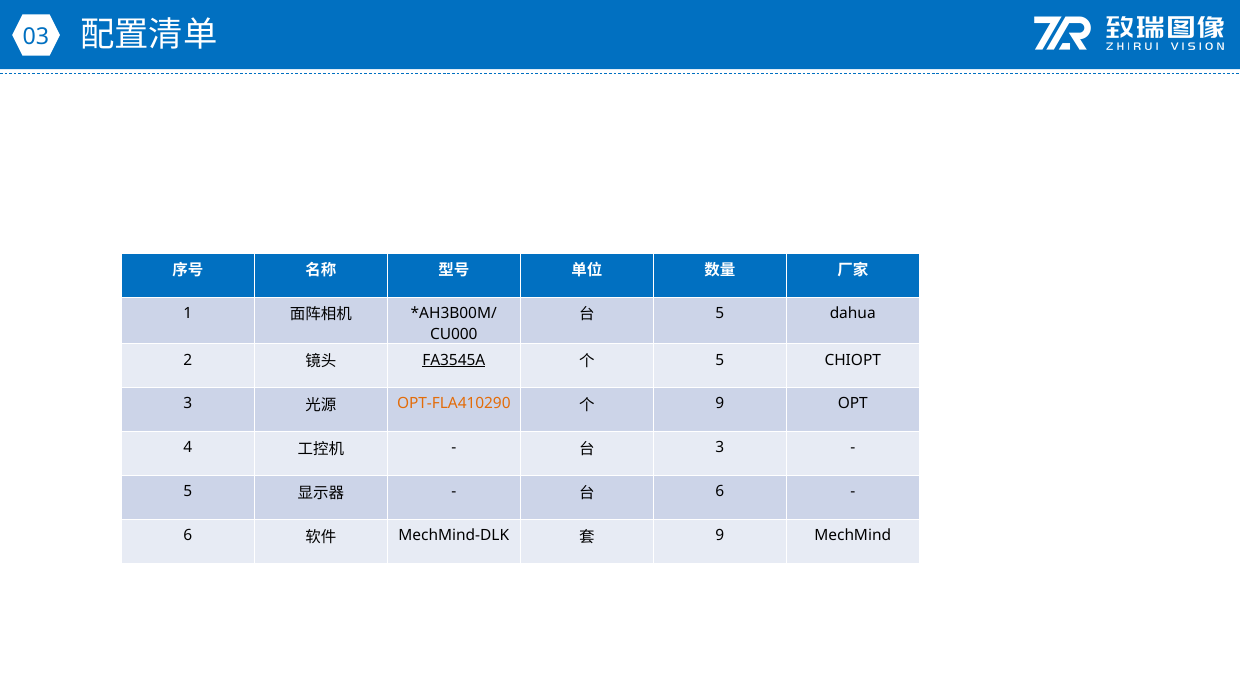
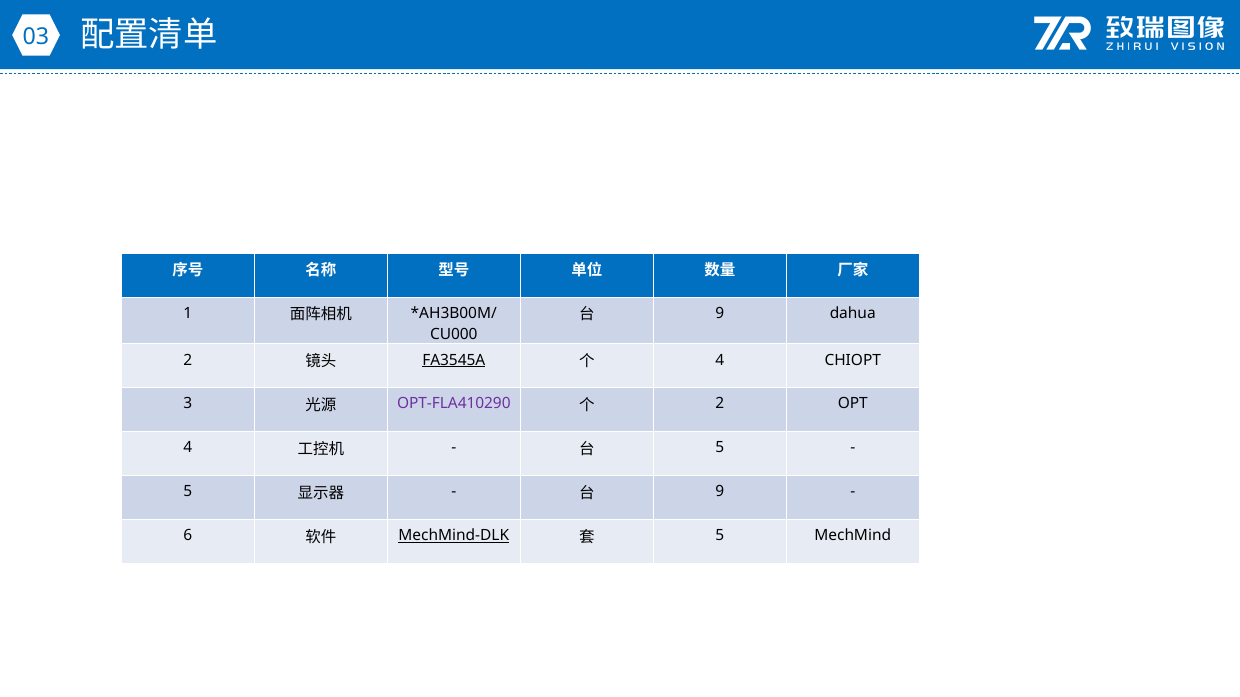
5 at (720, 314): 5 -> 9
5 at (720, 360): 5 -> 4
OPT-FLA410290 colour: orange -> purple
9 at (720, 404): 9 -> 2
3 at (720, 448): 3 -> 5
6 at (720, 492): 6 -> 9
MechMind-DLK underline: none -> present
9 at (720, 536): 9 -> 5
